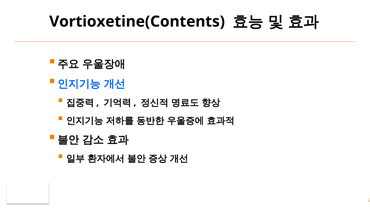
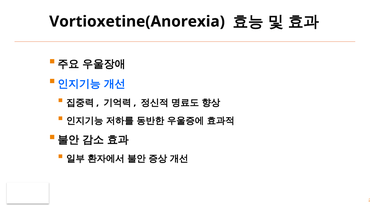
Vortioxetine(Contents: Vortioxetine(Contents -> Vortioxetine(Anorexia
